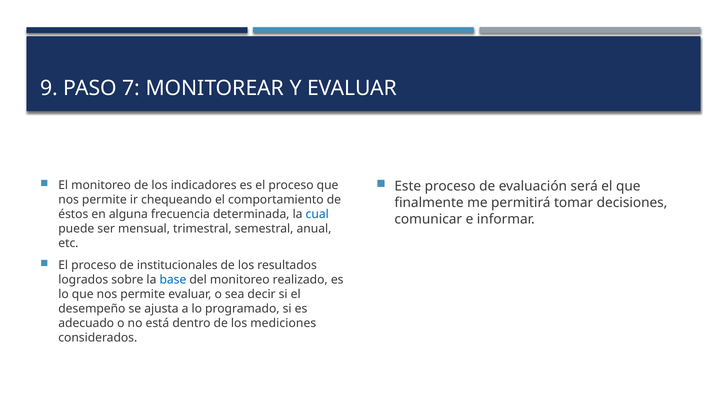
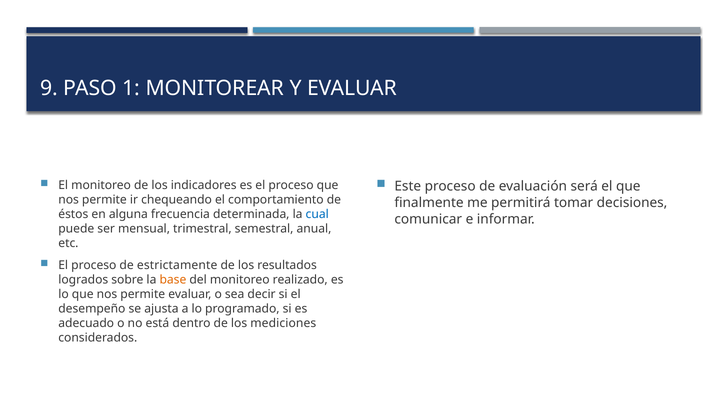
7: 7 -> 1
institucionales: institucionales -> estrictamente
base colour: blue -> orange
